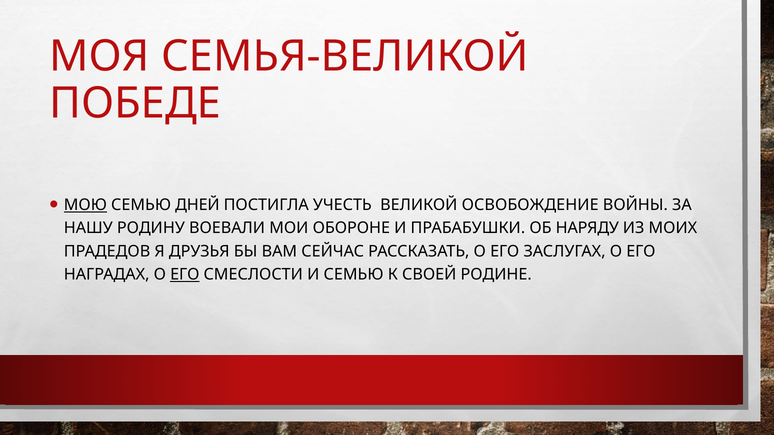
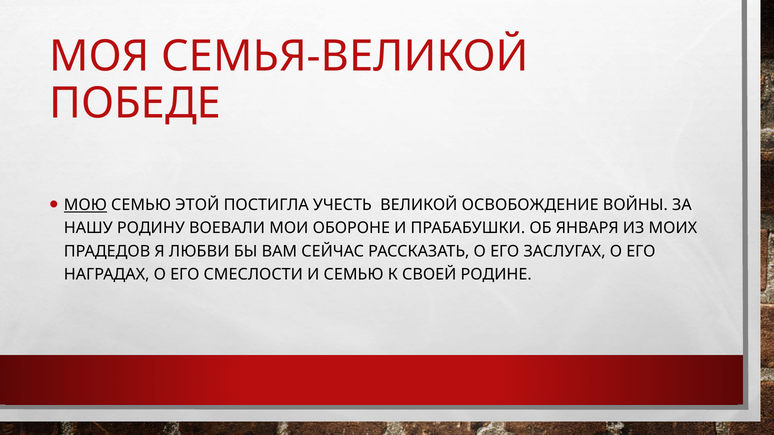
ДНЕЙ: ДНЕЙ -> ЭТОЙ
НАРЯДУ: НАРЯДУ -> ЯНВАРЯ
ДРУЗЬЯ: ДРУЗЬЯ -> ЛЮБВИ
ЕГО at (185, 275) underline: present -> none
